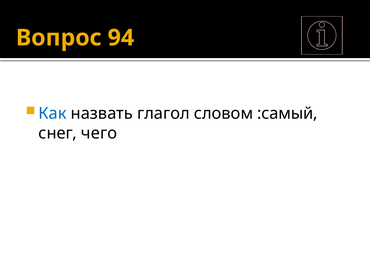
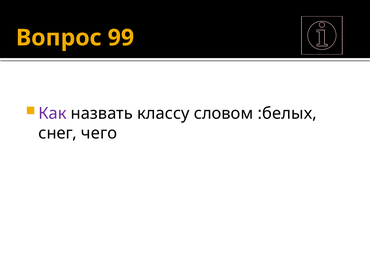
94: 94 -> 99
Как colour: blue -> purple
глагол: глагол -> классу
:самый: :самый -> :белых
